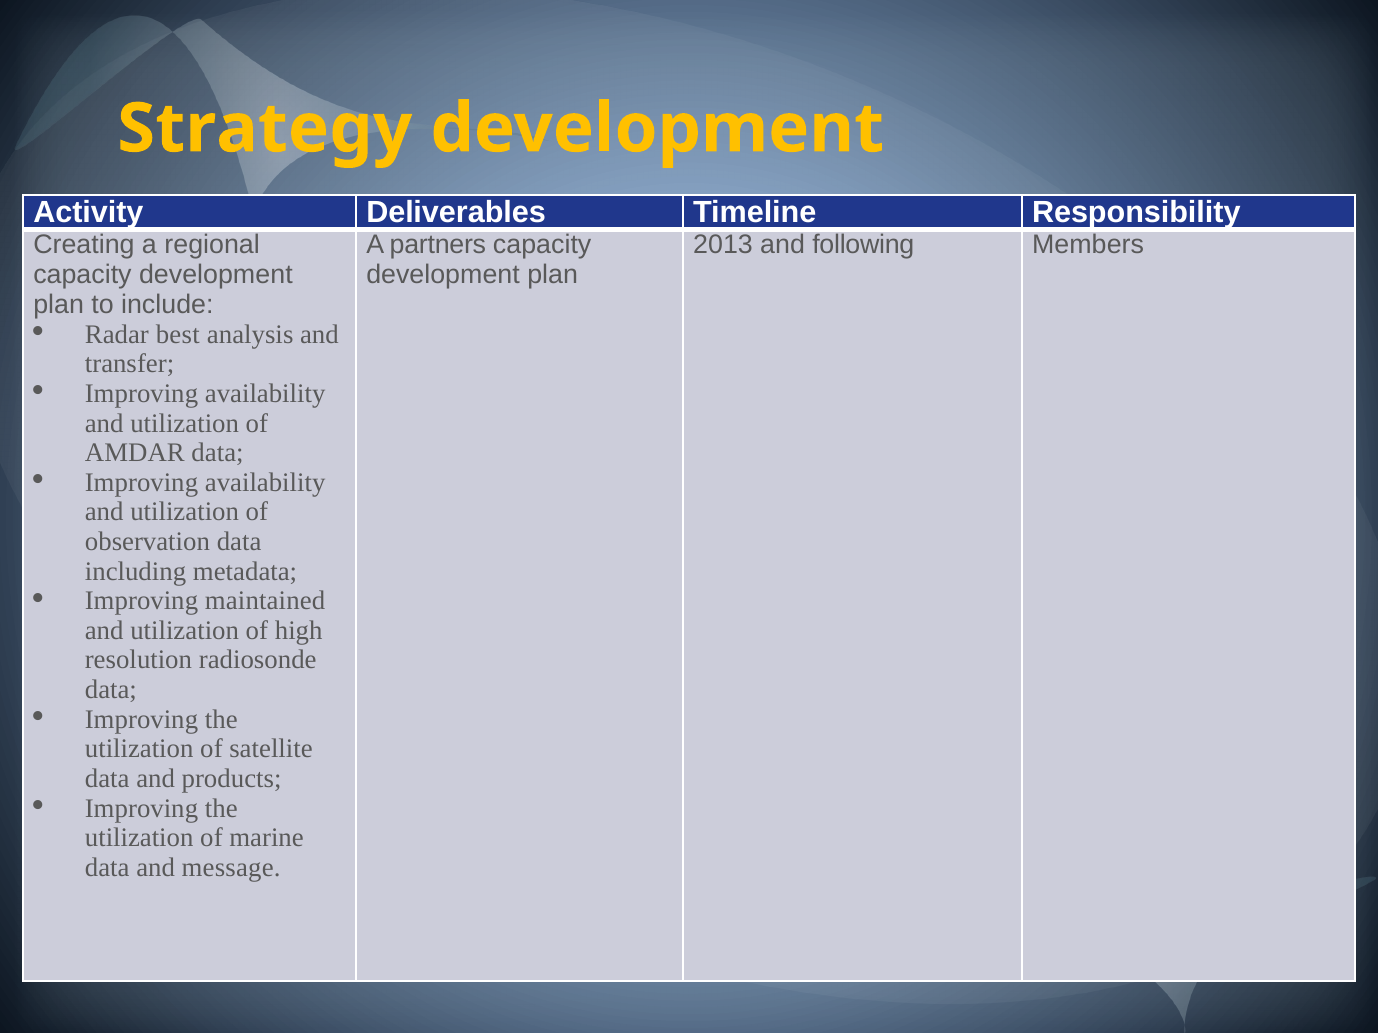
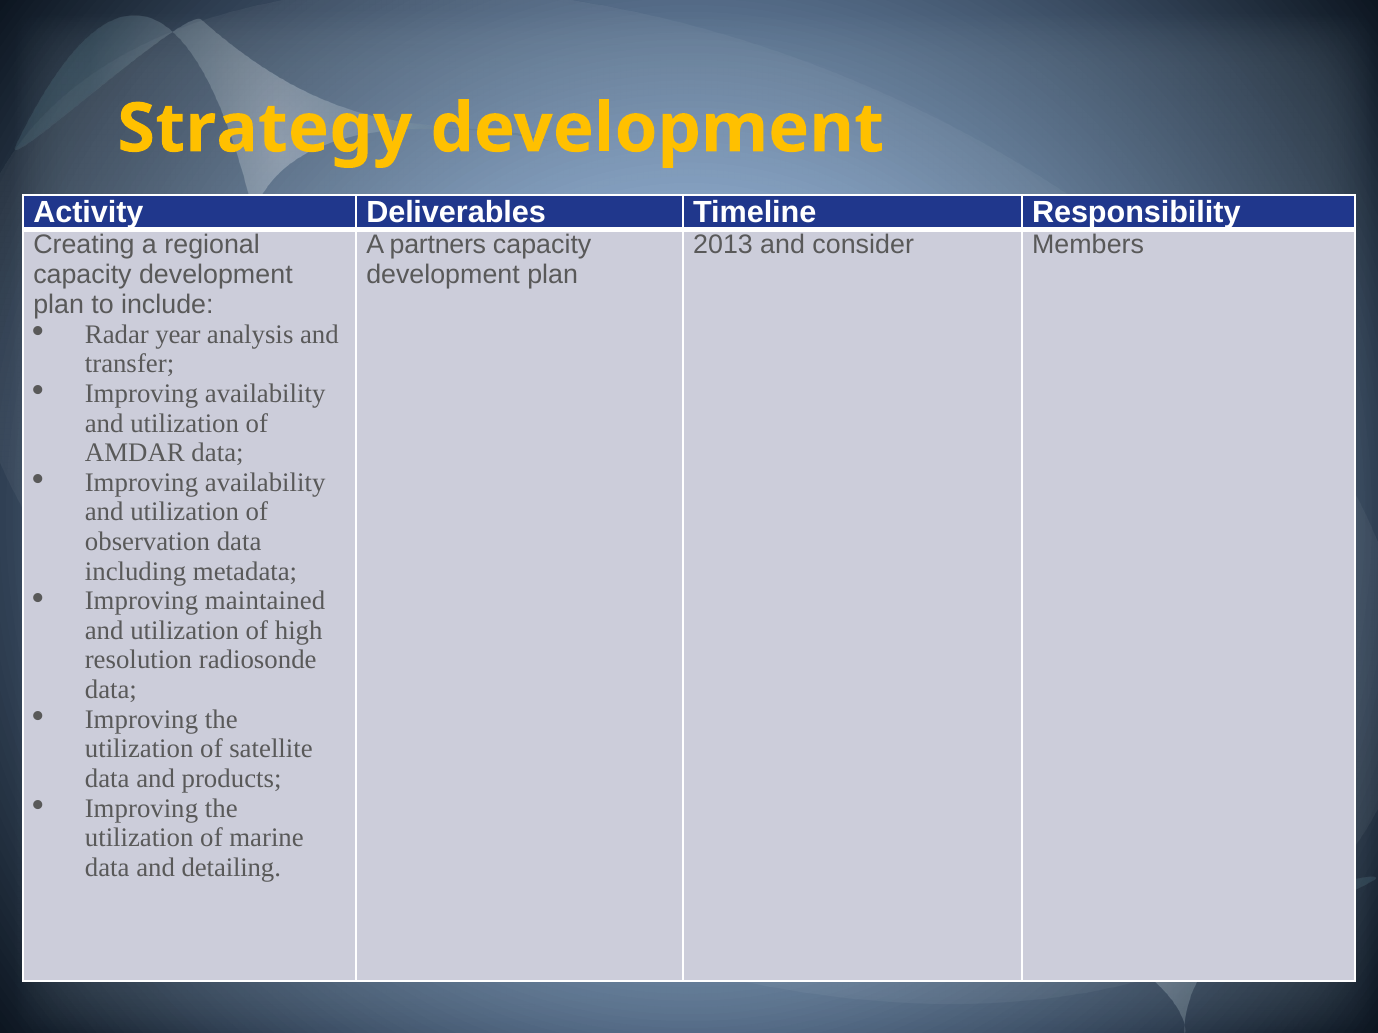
following: following -> consider
best: best -> year
message: message -> detailing
